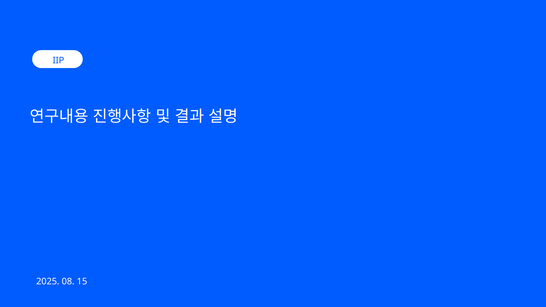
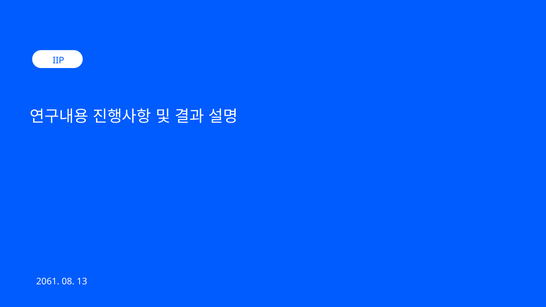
2025: 2025 -> 2061
15: 15 -> 13
